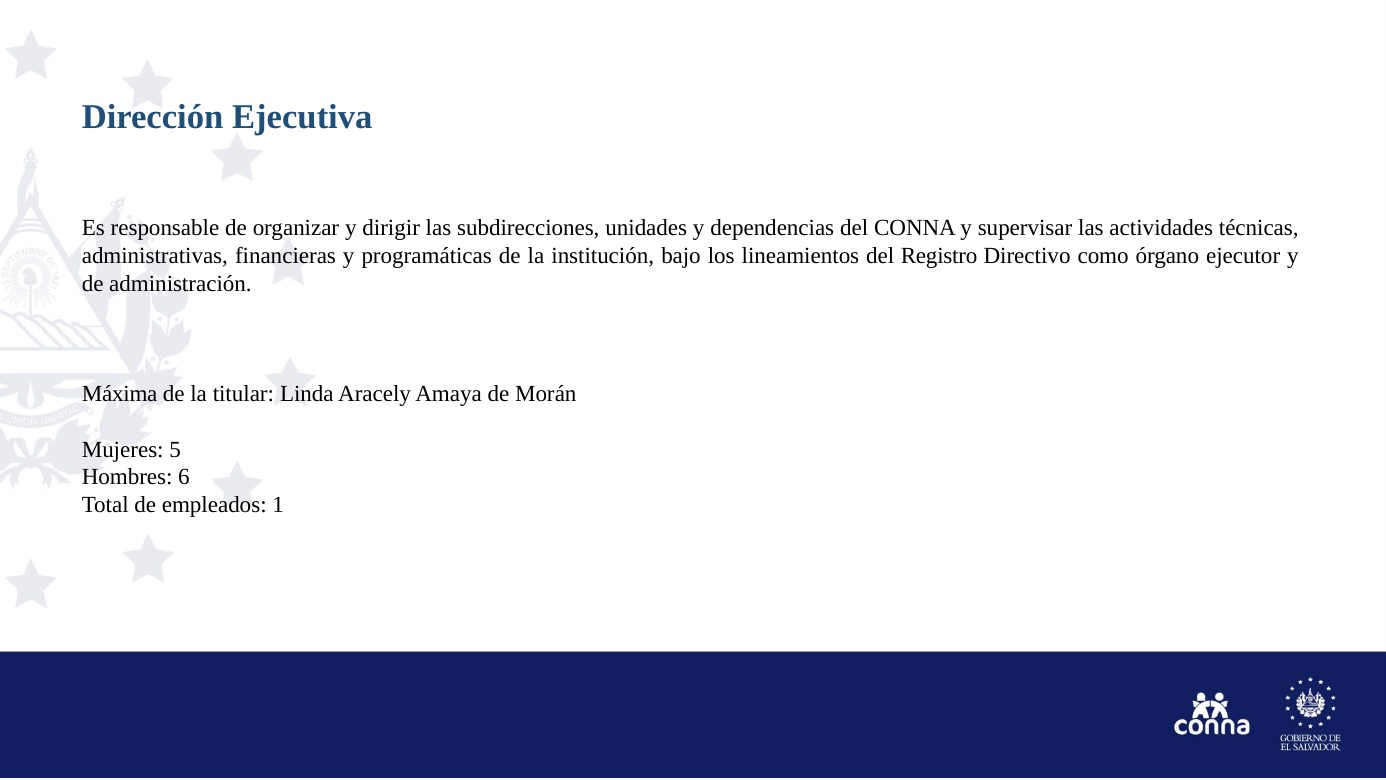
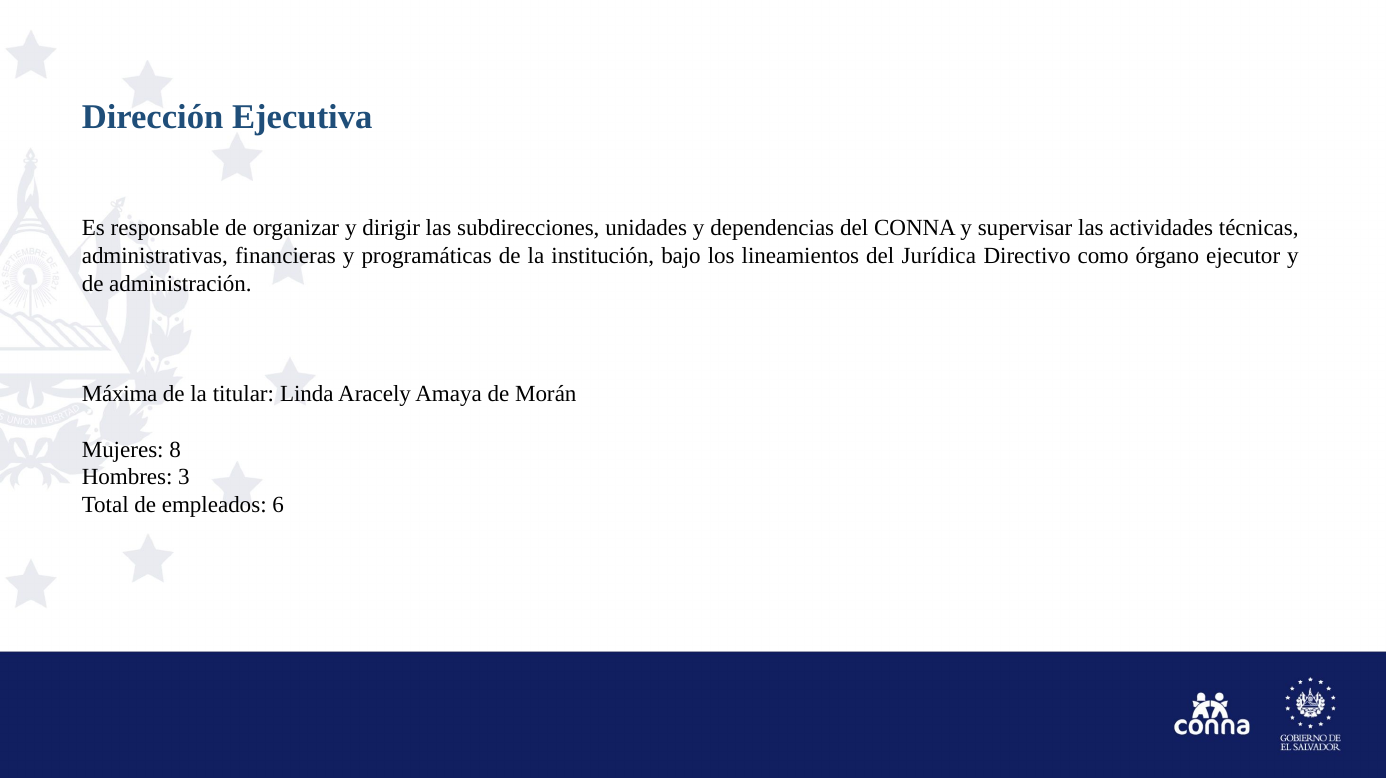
Registro: Registro -> Jurídica
5: 5 -> 8
6: 6 -> 3
1: 1 -> 6
